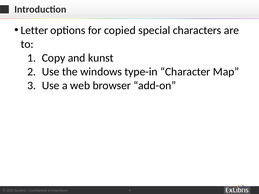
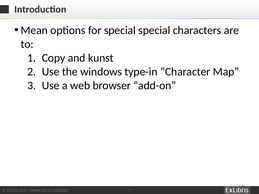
Letter: Letter -> Mean
for copied: copied -> special
